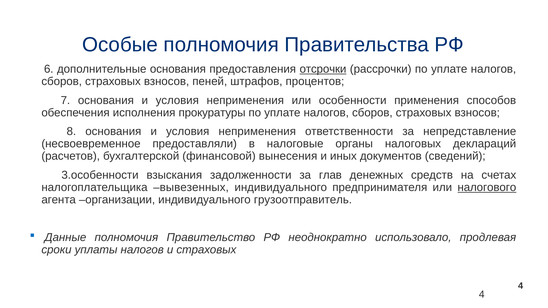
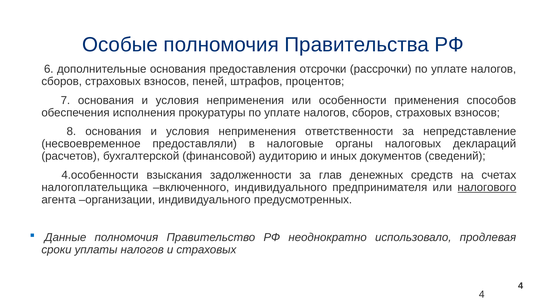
отсрочки underline: present -> none
вынесения: вынесения -> аудиторию
3.особенности: 3.особенности -> 4.особенности
вывезенных: вывезенных -> включенного
грузоотправитель: грузоотправитель -> предусмотренных
